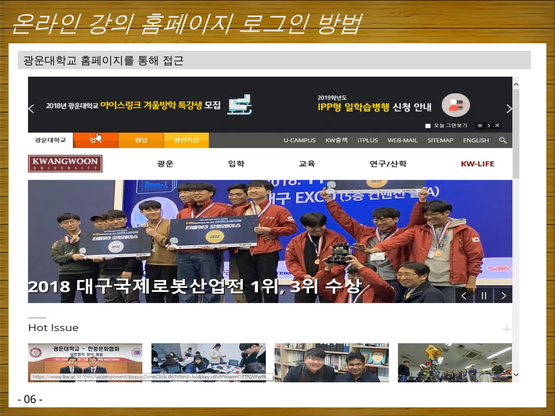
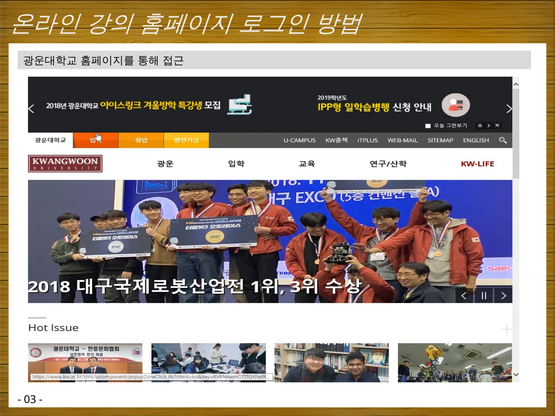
06: 06 -> 03
